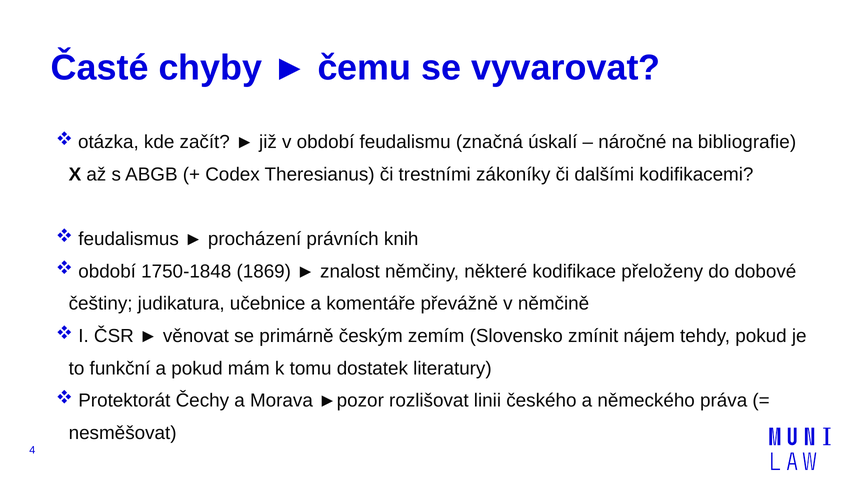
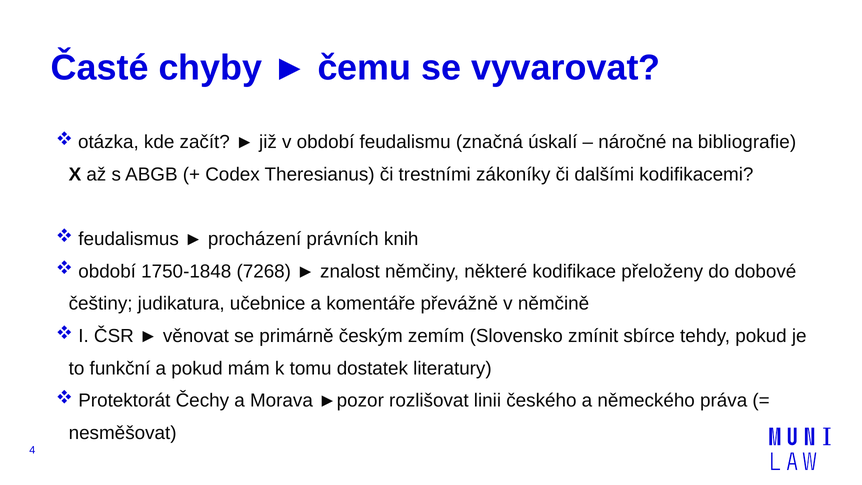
1869: 1869 -> 7268
nájem: nájem -> sbírce
